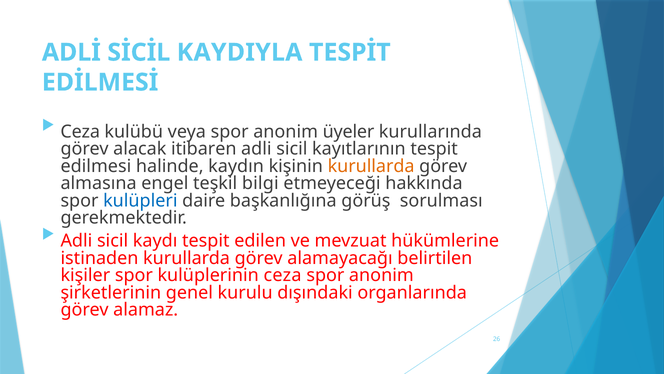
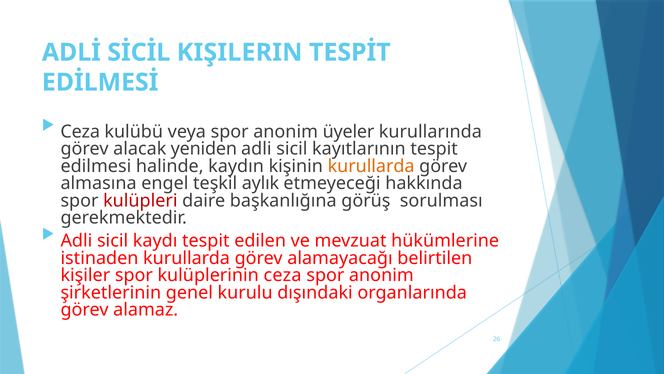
KAYDIYLA: KAYDIYLA -> KIŞILERIN
itibaren: itibaren -> yeniden
bilgi: bilgi -> aylık
kulüpleri colour: blue -> red
